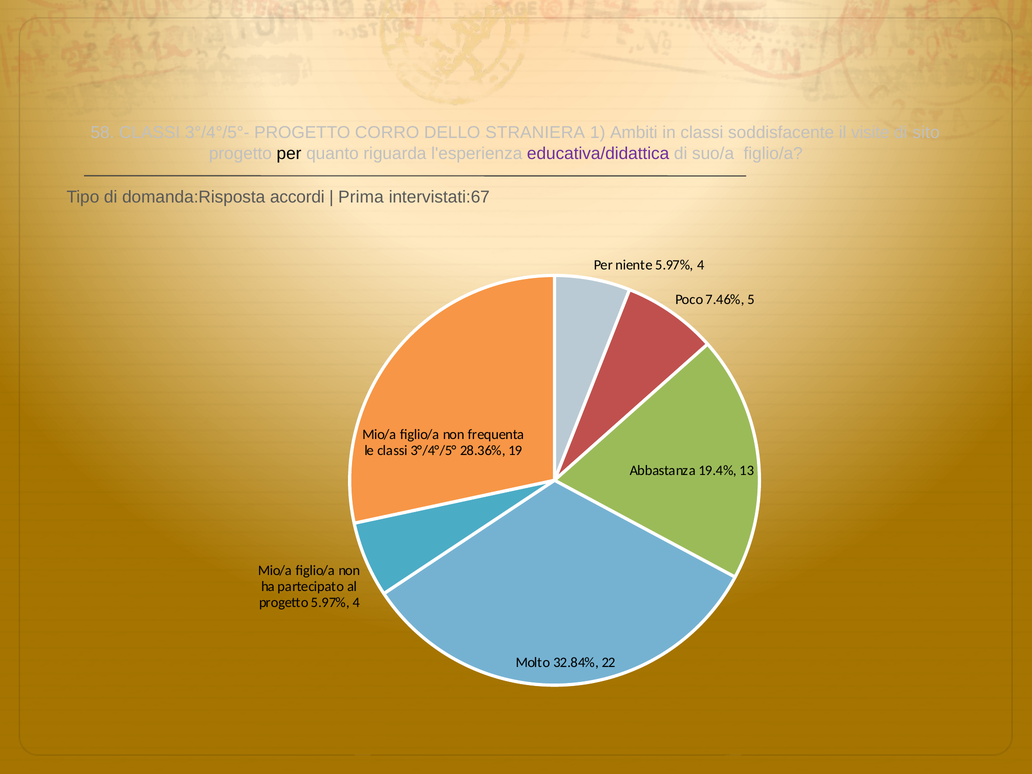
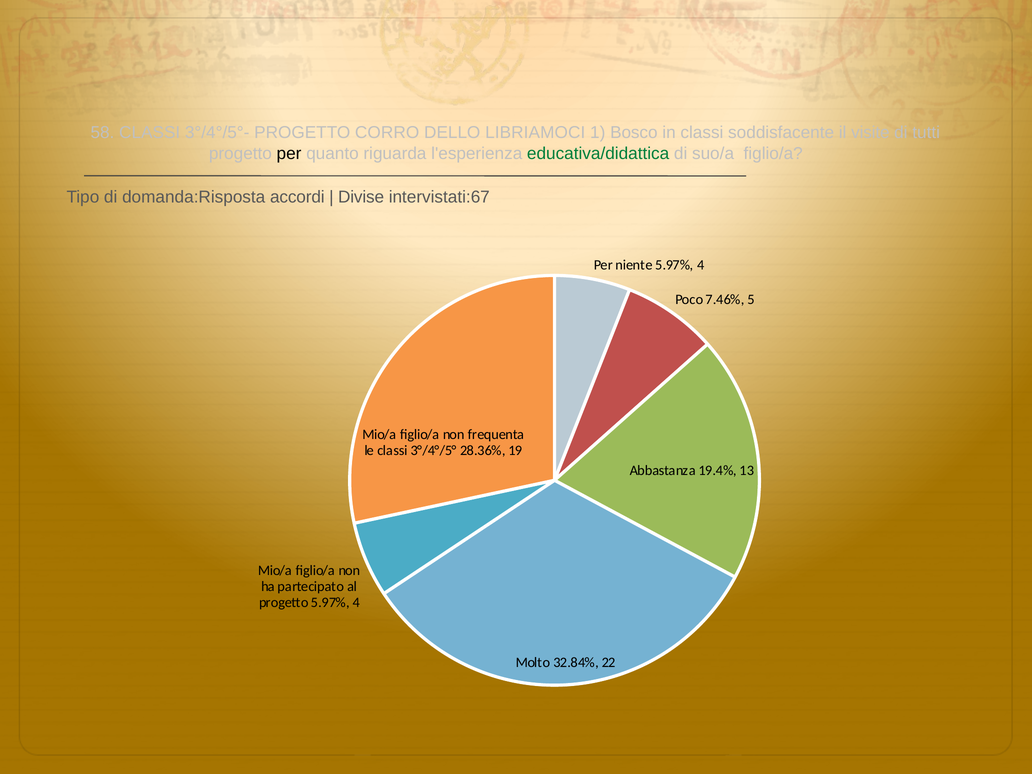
STRANIERA: STRANIERA -> LIBRIAMOCI
Ambiti: Ambiti -> Bosco
sito: sito -> tutti
educativa/didattica colour: purple -> green
Prima: Prima -> Divise
